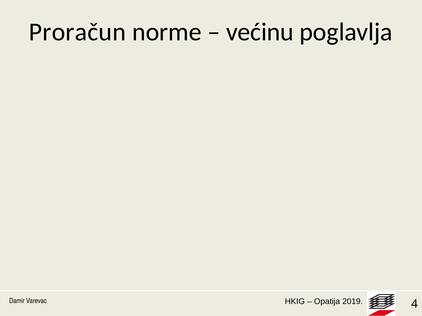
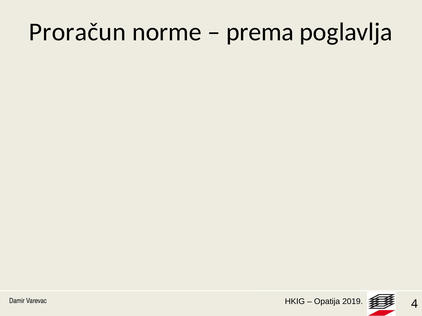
većinu: većinu -> prema
